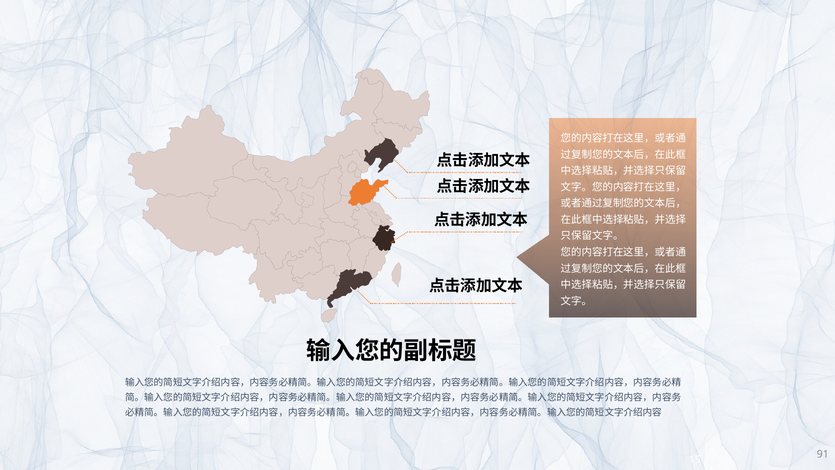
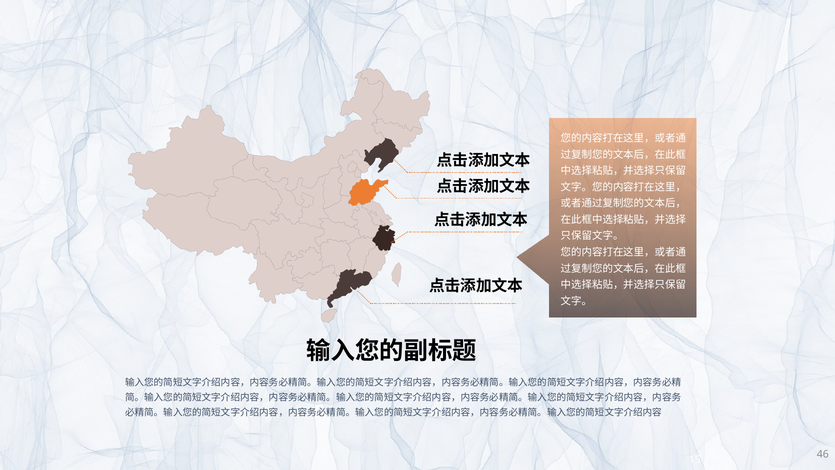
91: 91 -> 46
